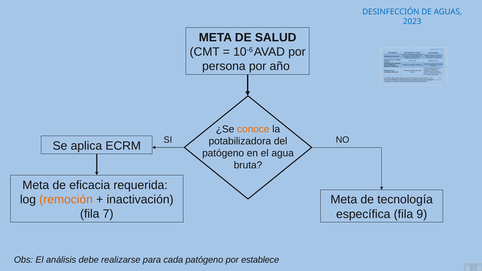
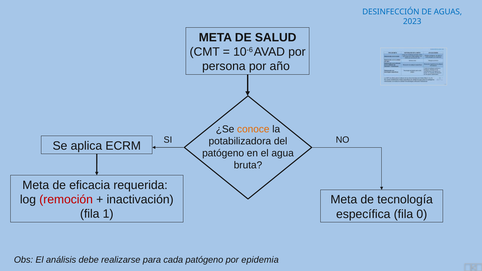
remoción colour: orange -> red
7: 7 -> 1
9: 9 -> 0
establece: establece -> epidemia
